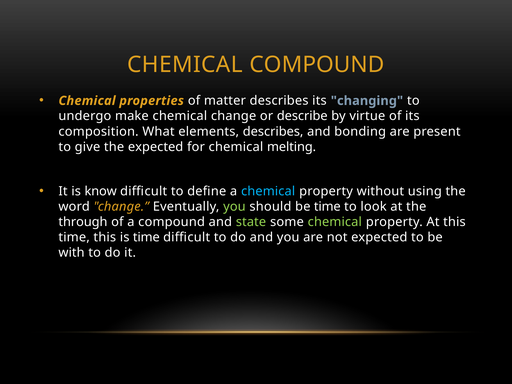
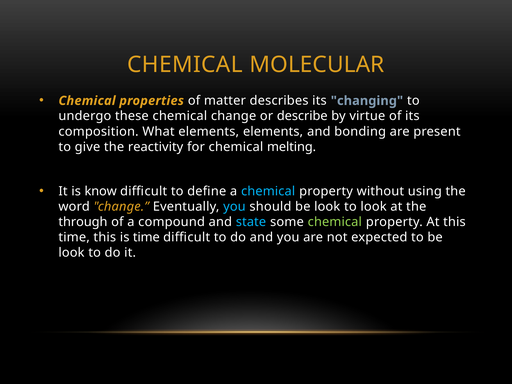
CHEMICAL COMPOUND: COMPOUND -> MOLECULAR
make: make -> these
elements describes: describes -> elements
the expected: expected -> reactivity
you at (234, 207) colour: light green -> light blue
should be time: time -> look
state colour: light green -> light blue
with at (72, 253): with -> look
